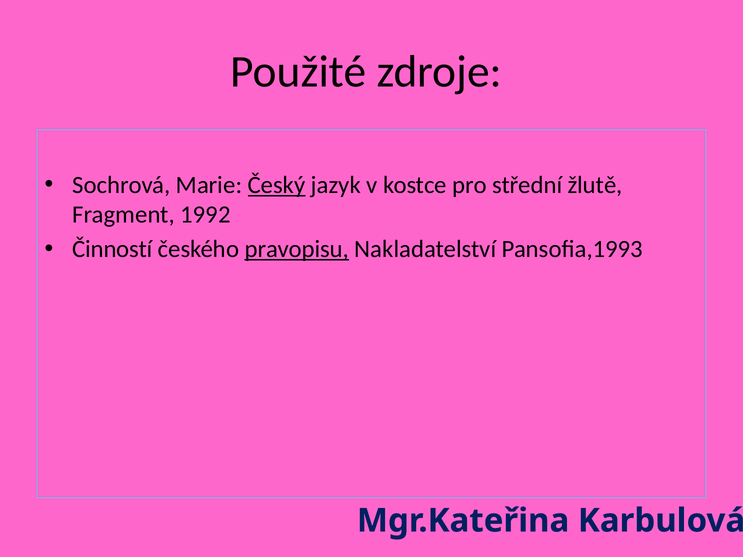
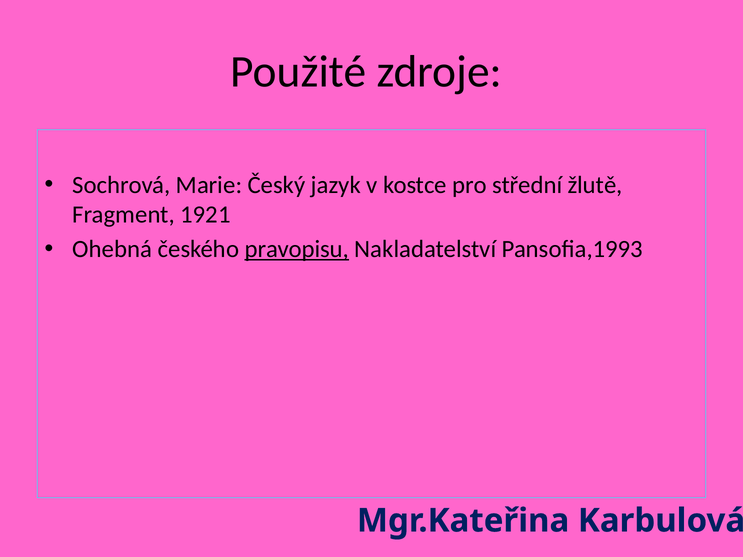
Český underline: present -> none
1992: 1992 -> 1921
Činností: Činností -> Ohebná
